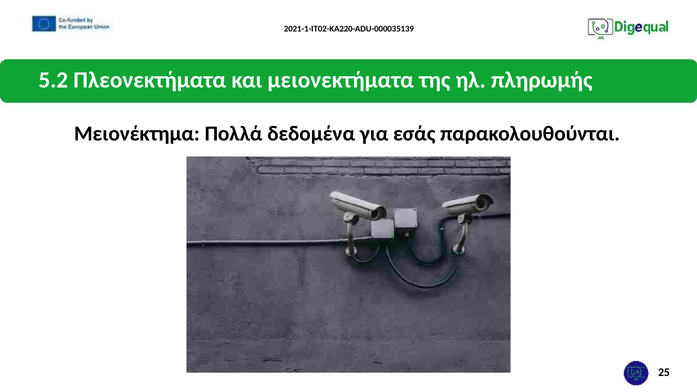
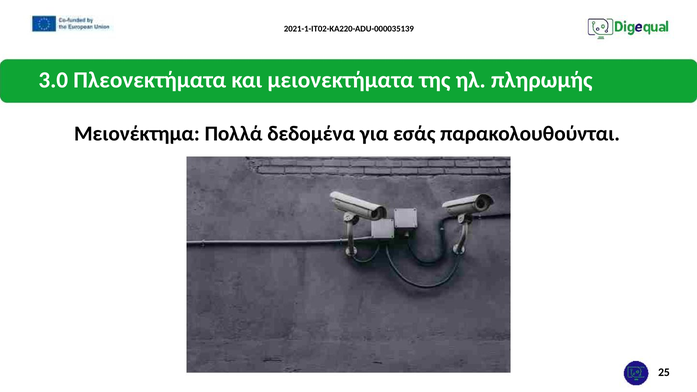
5.2: 5.2 -> 3.0
